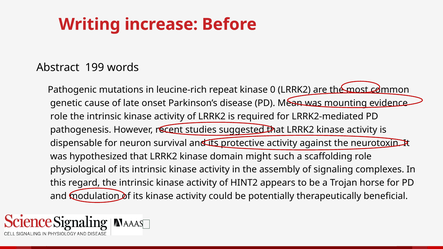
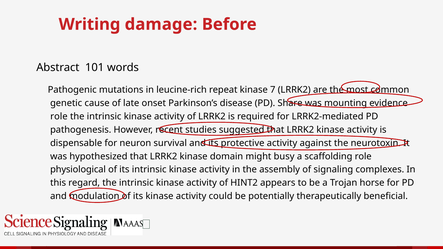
increase: increase -> damage
199: 199 -> 101
0: 0 -> 7
Mean: Mean -> Share
such: such -> busy
